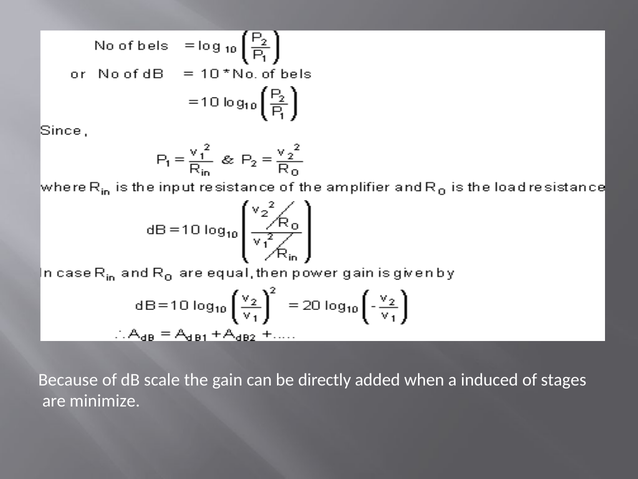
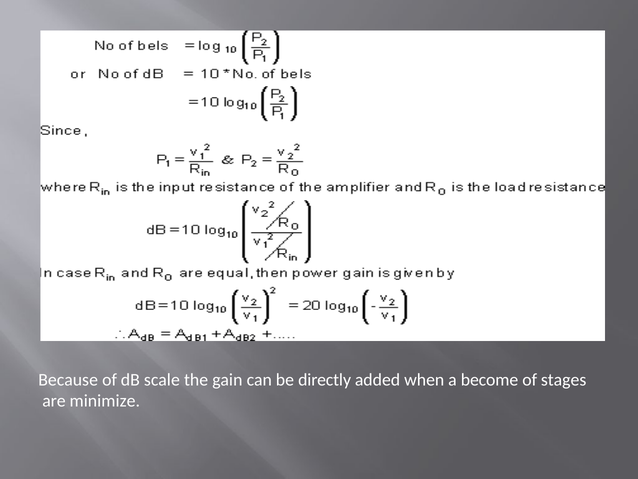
induced: induced -> become
